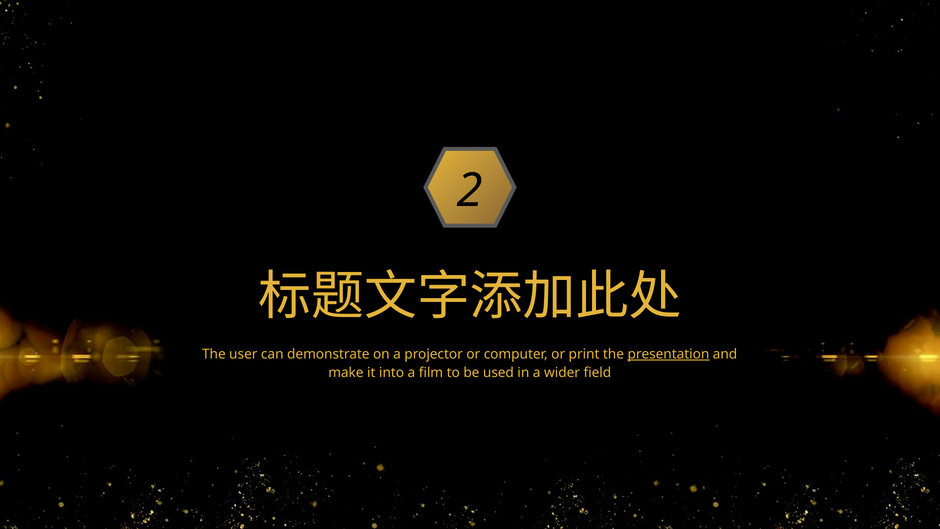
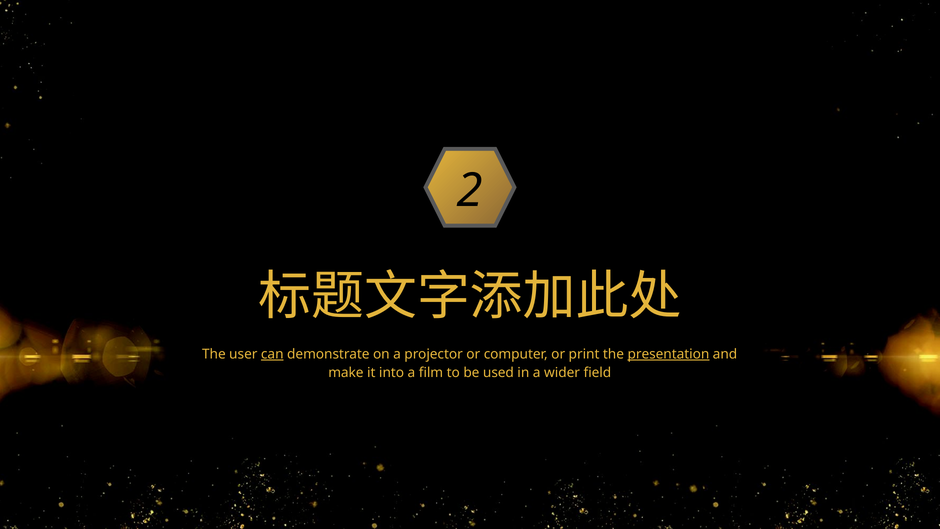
can underline: none -> present
